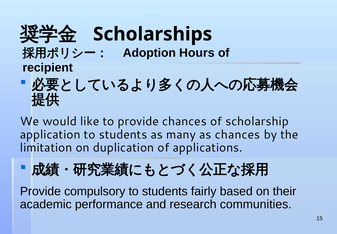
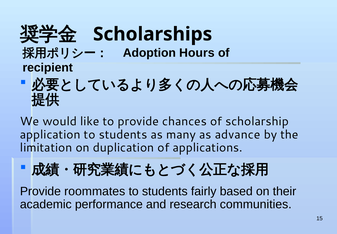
as chances: chances -> advance
compulsory: compulsory -> roommates
